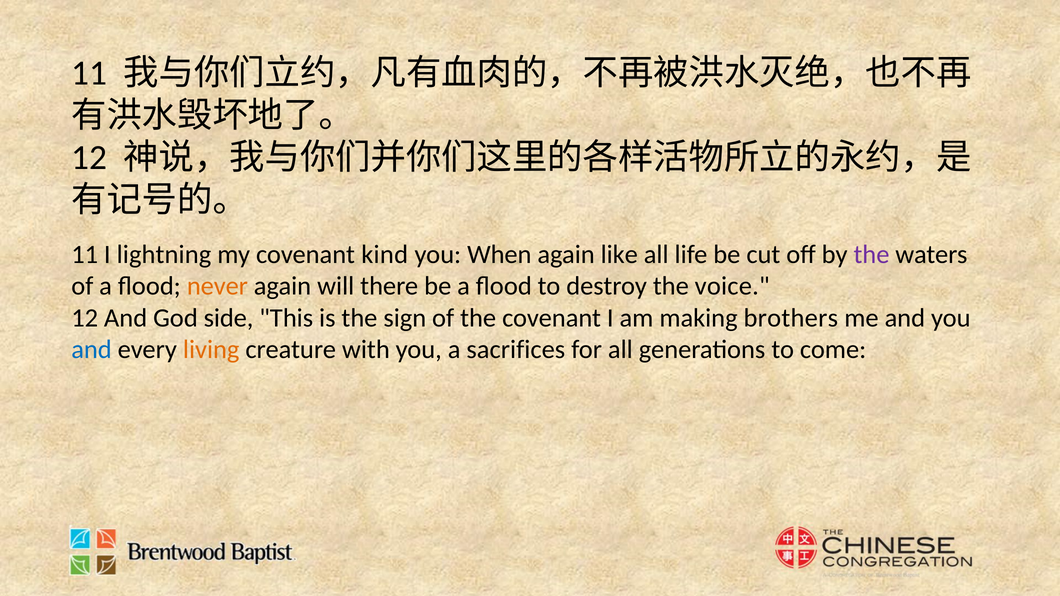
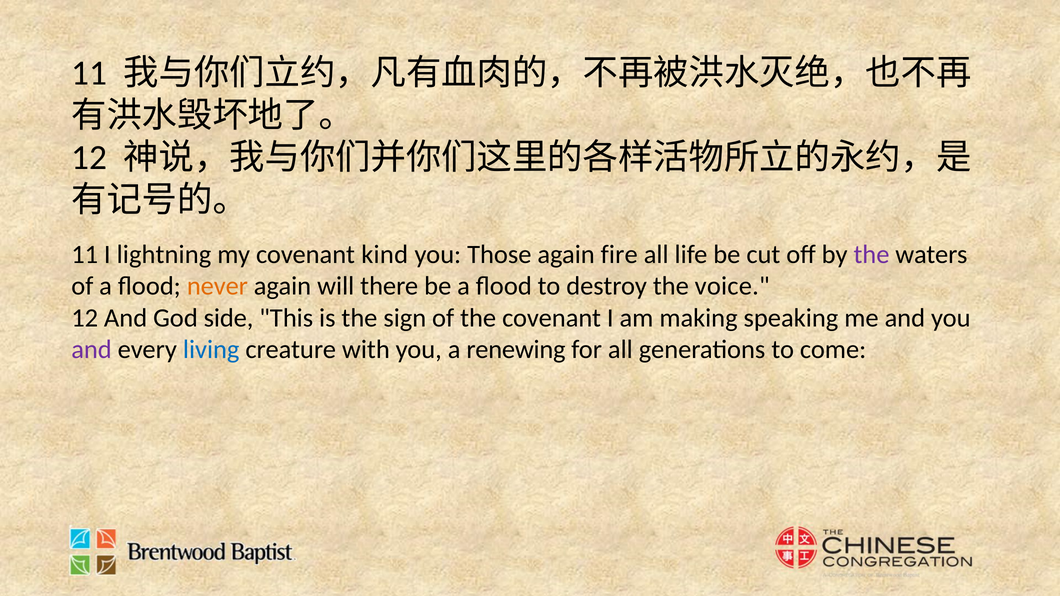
When: When -> Those
like: like -> fire
brothers: brothers -> speaking
and at (92, 350) colour: blue -> purple
living colour: orange -> blue
sacrifices: sacrifices -> renewing
